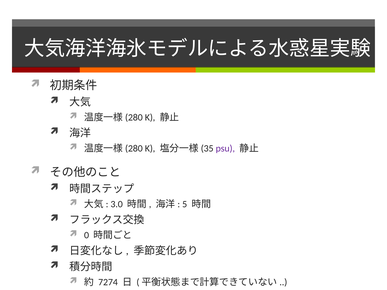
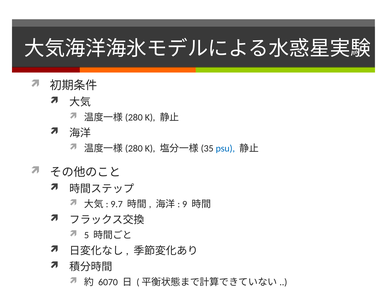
psu colour: purple -> blue
3.0: 3.0 -> 9.7
5: 5 -> 9
0: 0 -> 5
7274: 7274 -> 6070
